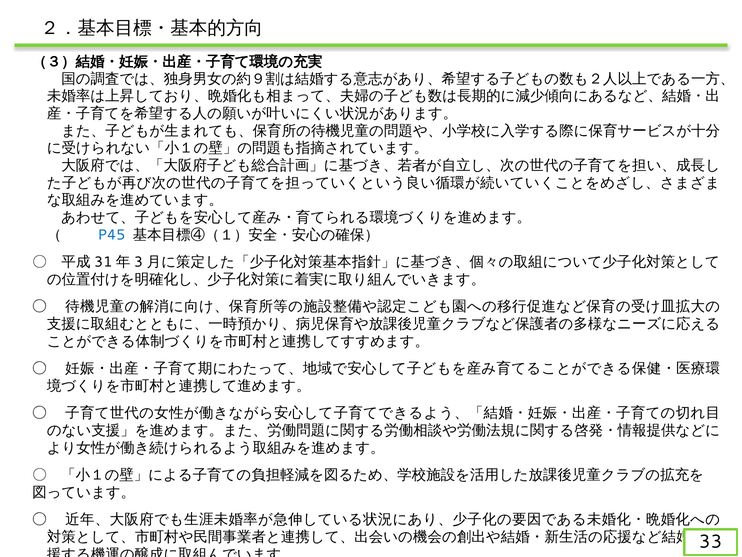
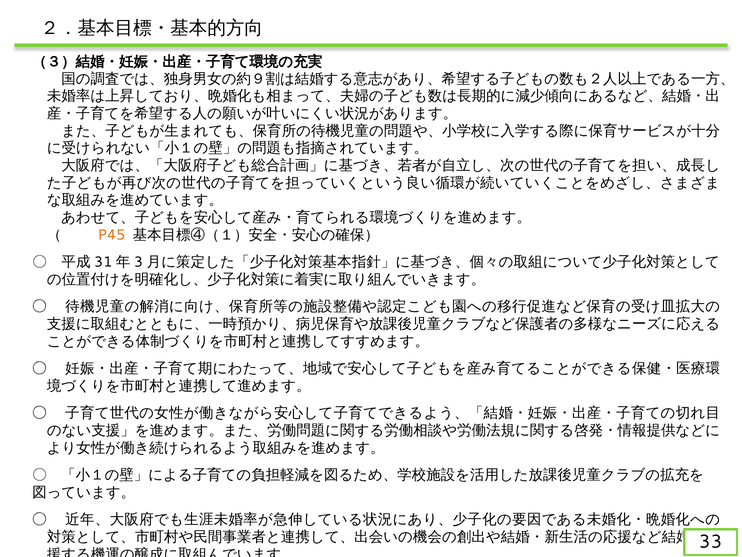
P45 colour: blue -> orange
